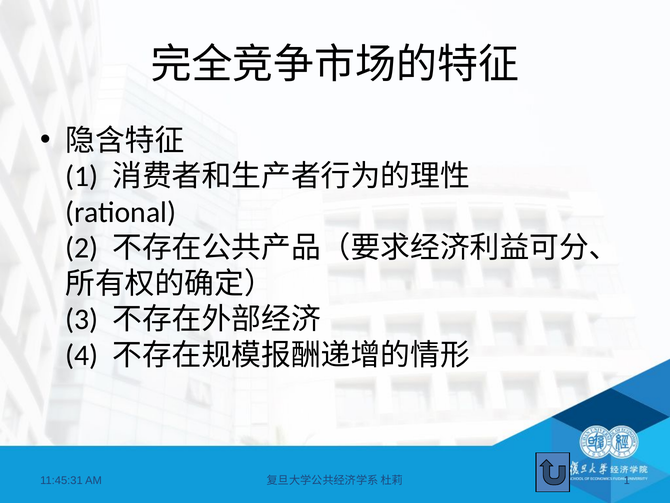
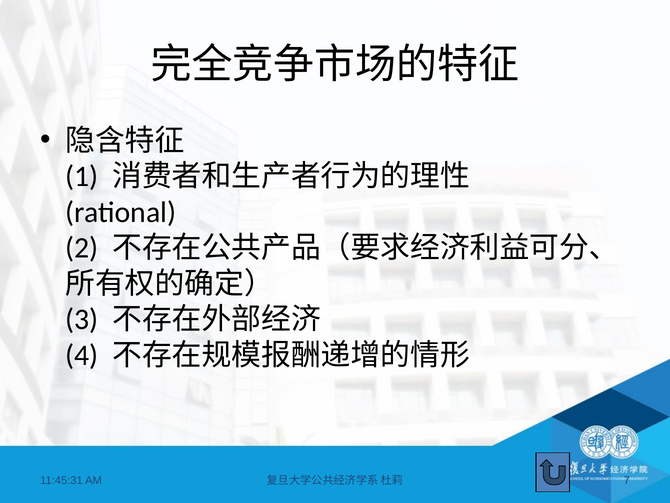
1 at (627, 480): 1 -> 7
